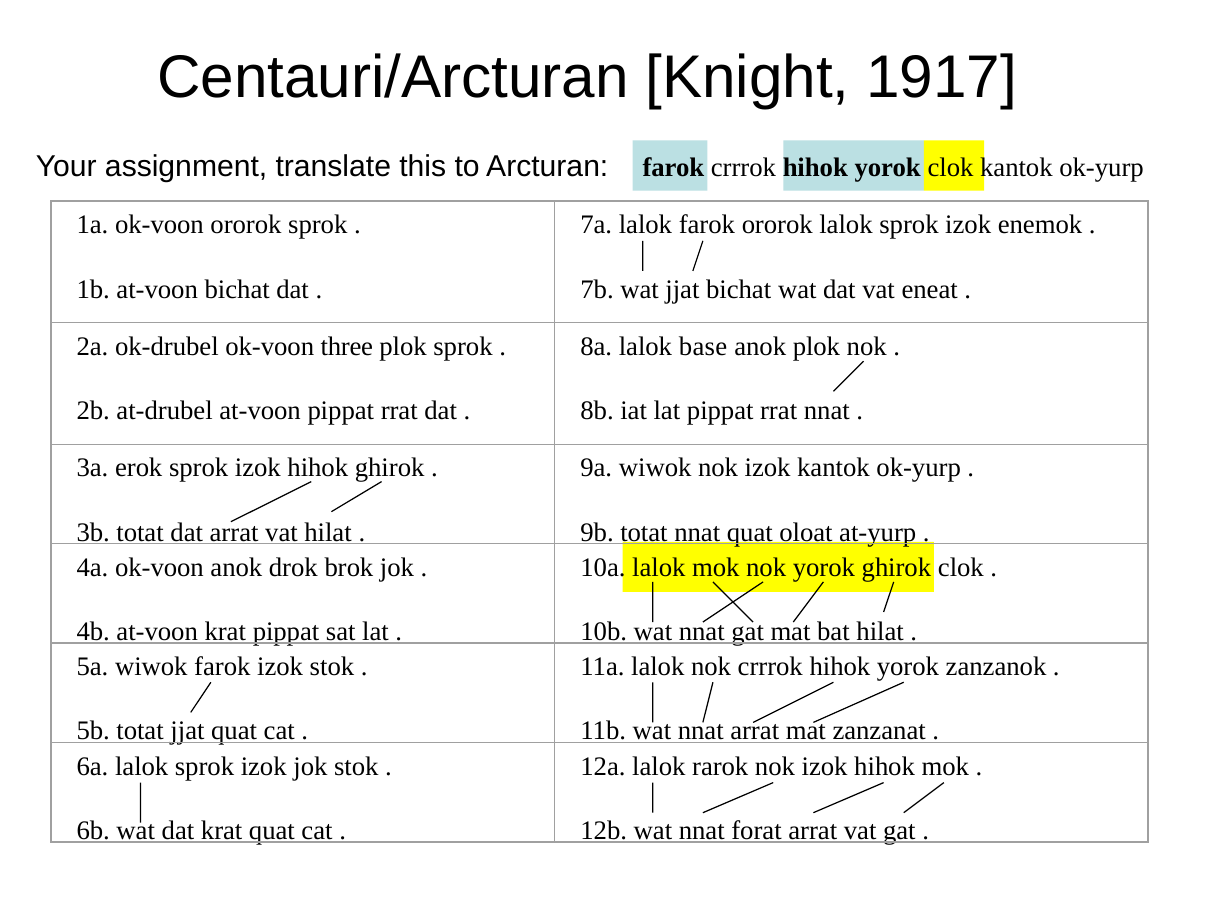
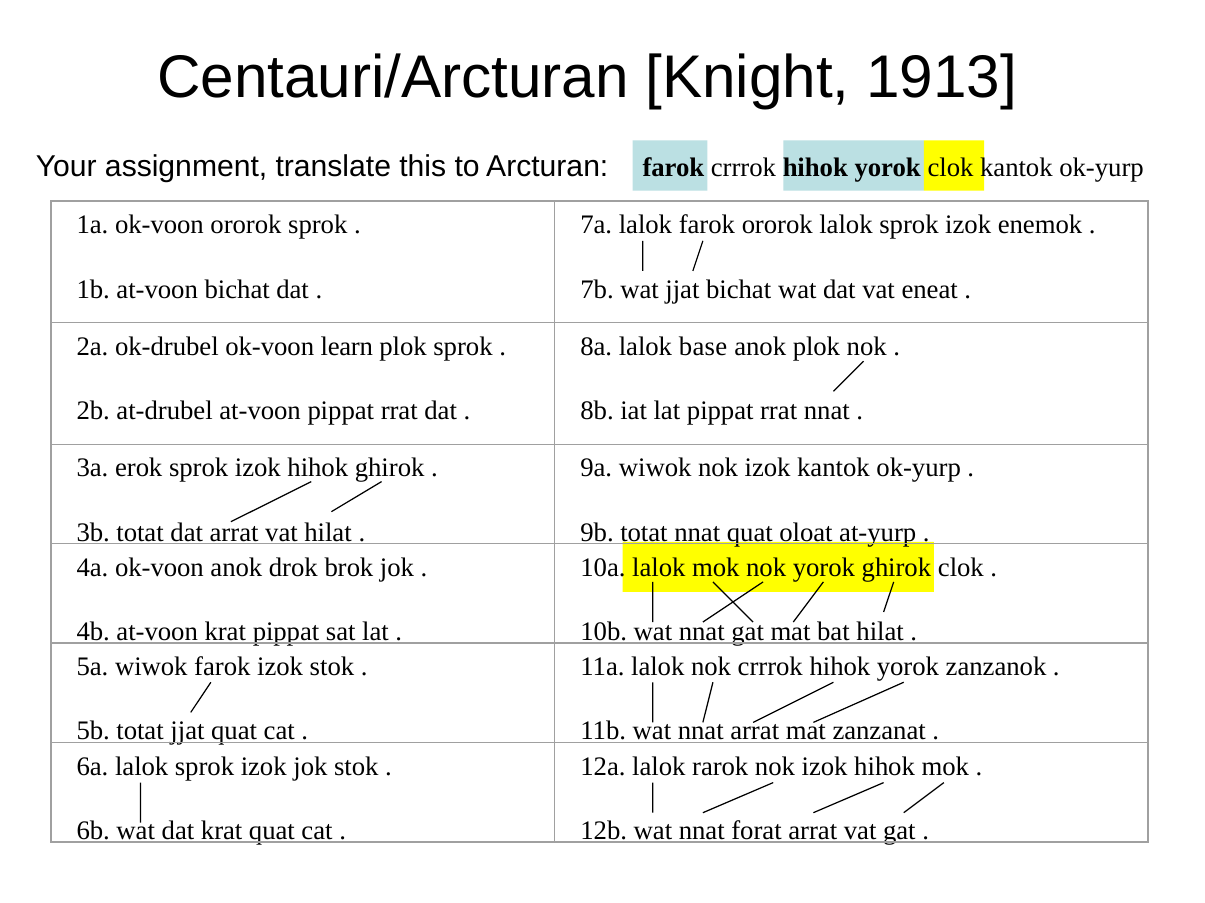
1917: 1917 -> 1913
three: three -> learn
